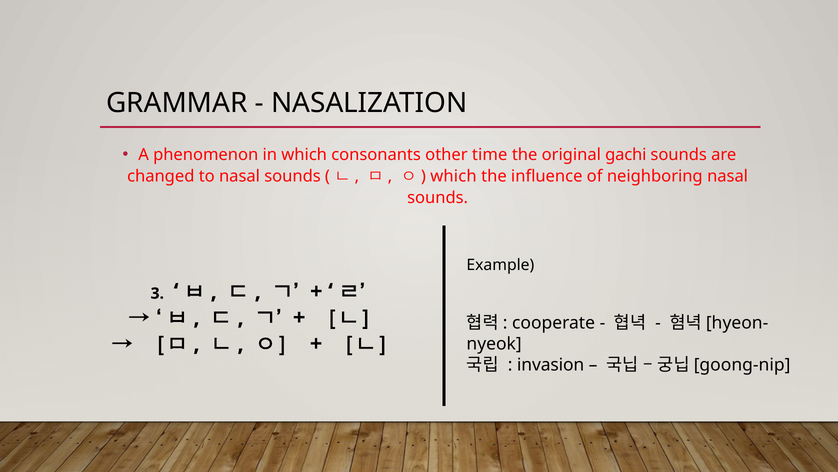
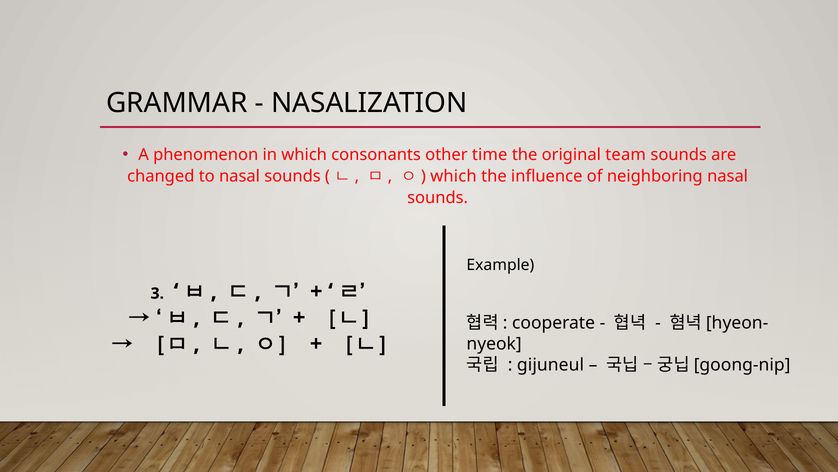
gachi: gachi -> team
invasion: invasion -> gijuneul
